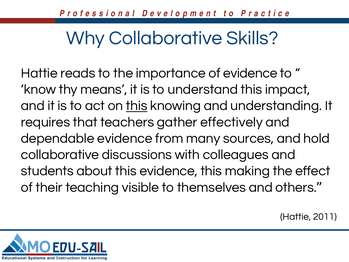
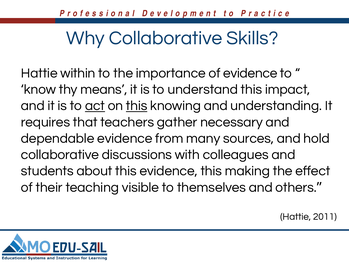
reads: reads -> within
act underline: none -> present
effectively: effectively -> necessary
